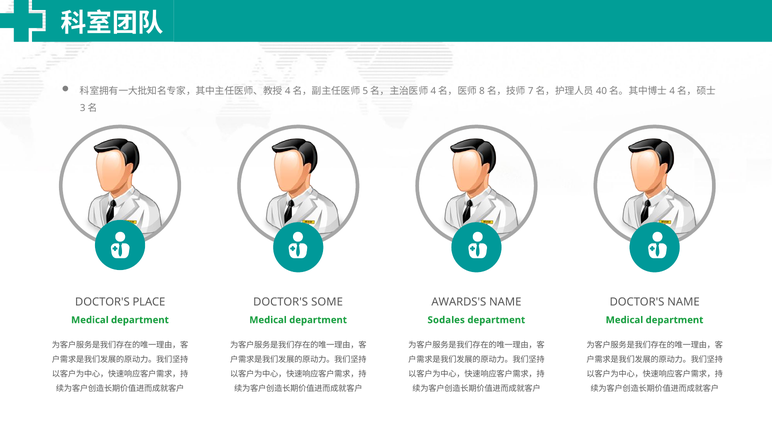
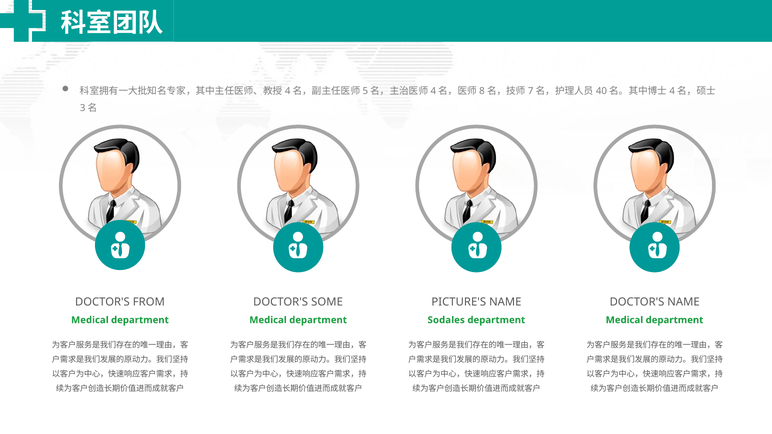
PLACE: PLACE -> FROM
AWARDS'S: AWARDS'S -> PICTURE'S
